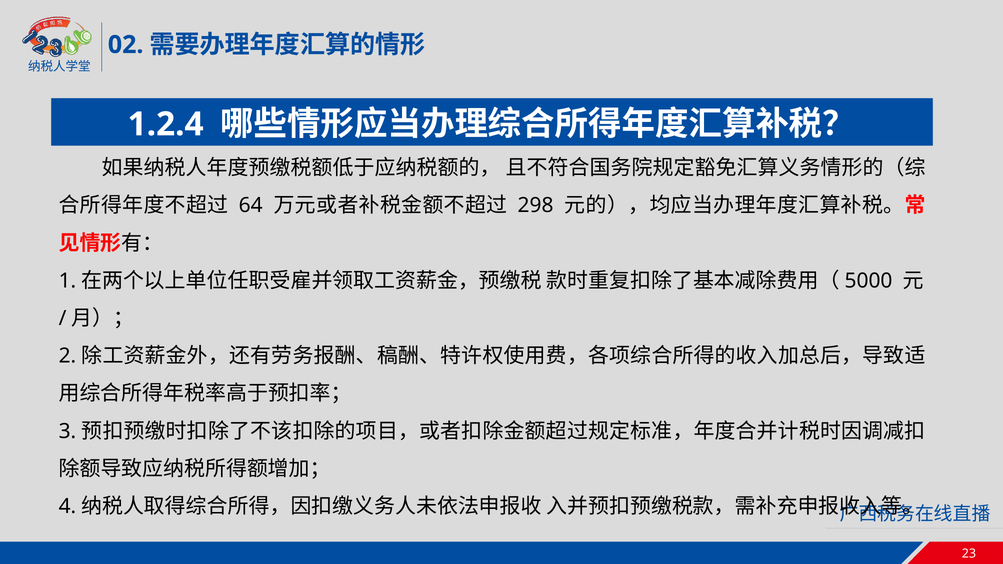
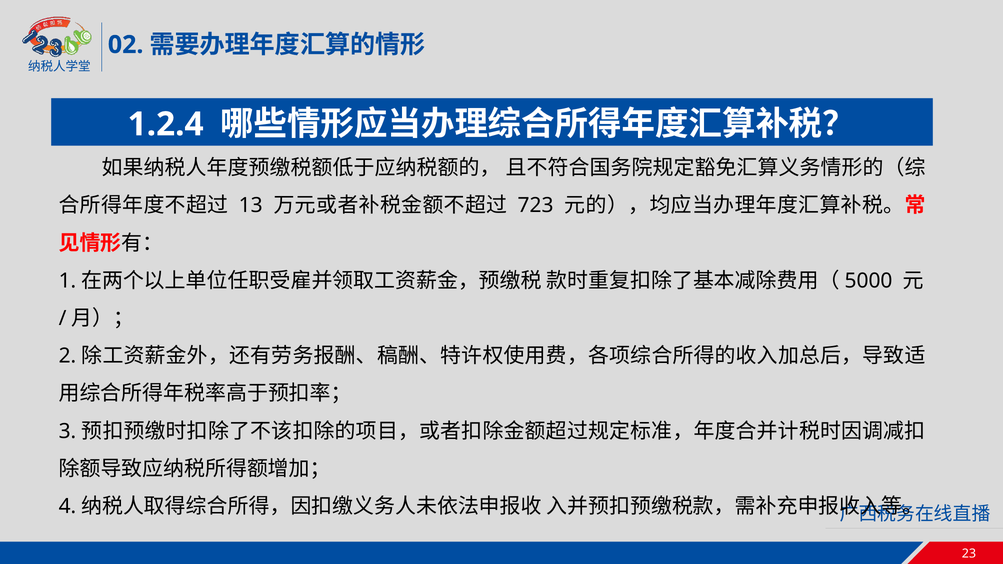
64: 64 -> 13
298: 298 -> 723
